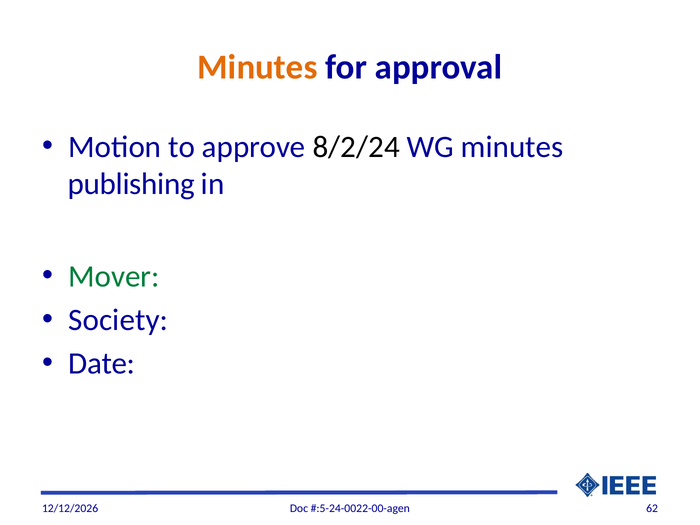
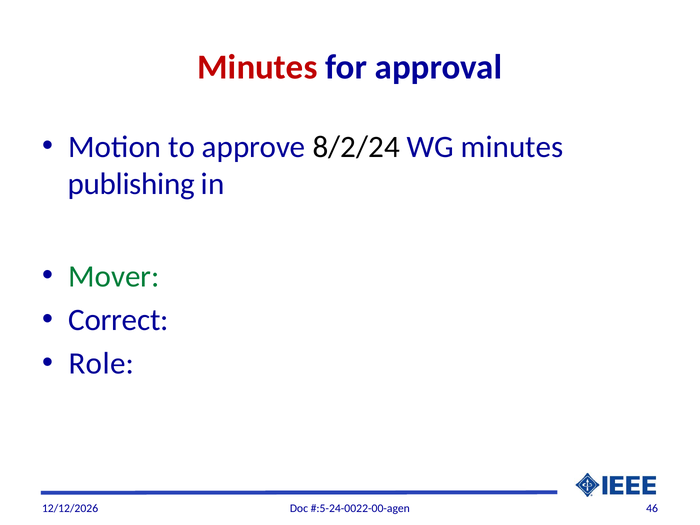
Minutes at (257, 67) colour: orange -> red
Society: Society -> Correct
Date: Date -> Role
62: 62 -> 46
